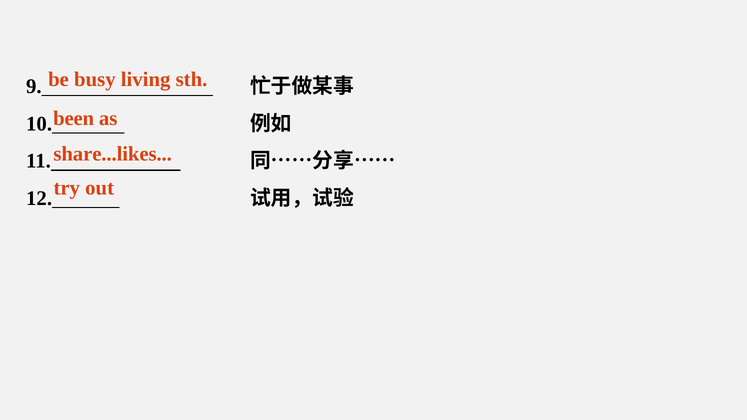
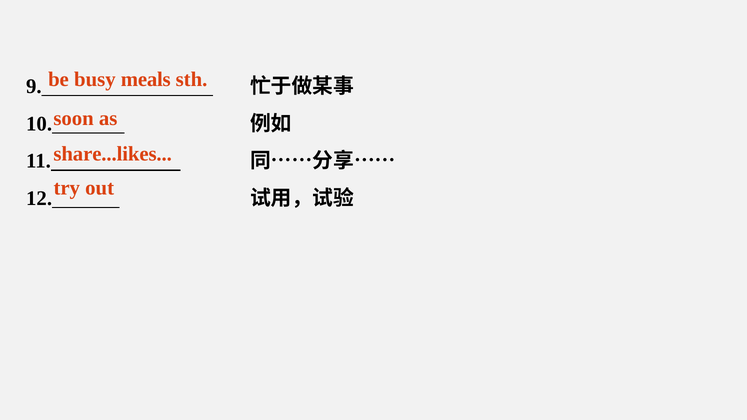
living: living -> meals
been: been -> soon
